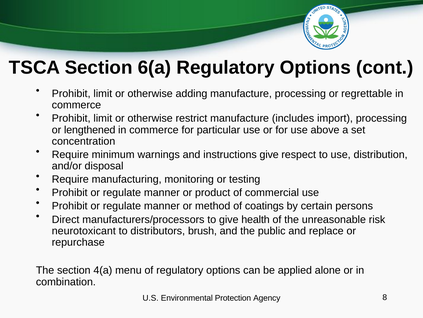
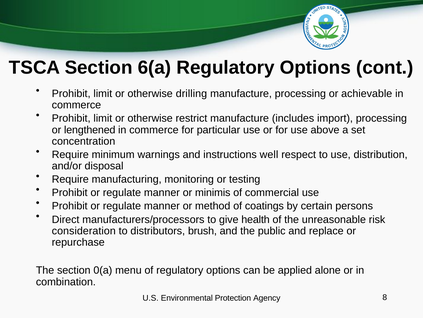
adding: adding -> drilling
regrettable: regrettable -> achievable
instructions give: give -> well
product: product -> minimis
neurotoxicant: neurotoxicant -> consideration
4(a: 4(a -> 0(a
